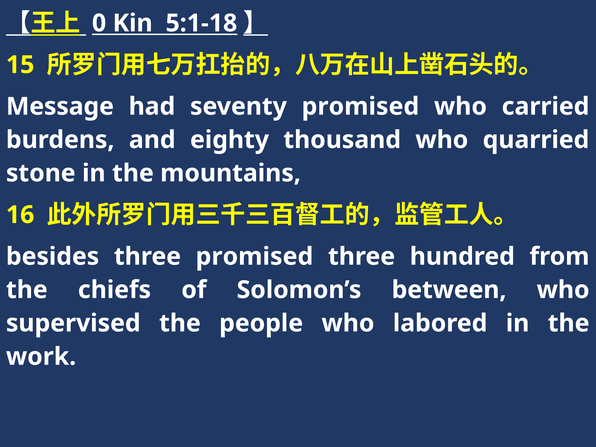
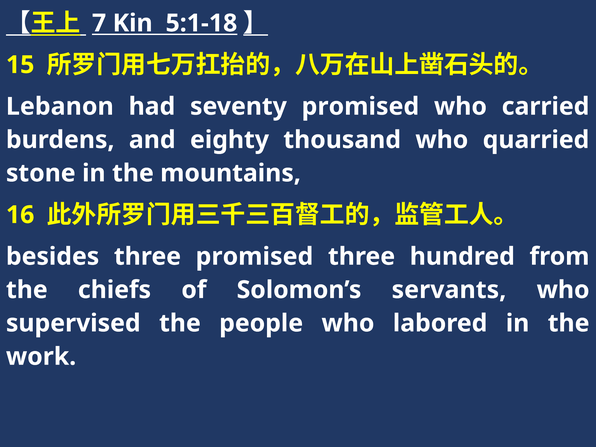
0: 0 -> 7
Message: Message -> Lebanon
between: between -> servants
